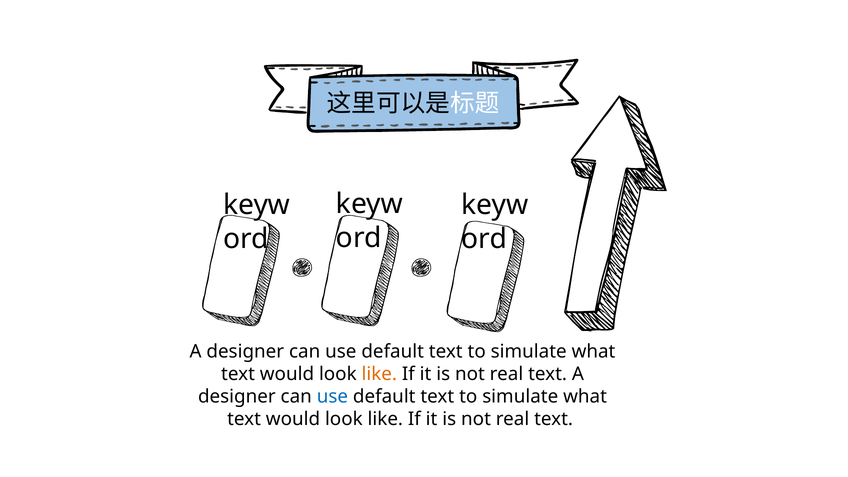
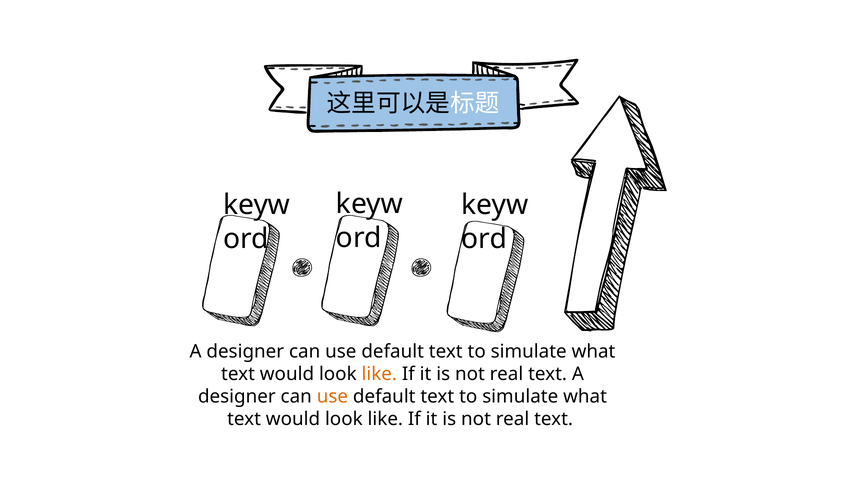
use at (332, 397) colour: blue -> orange
